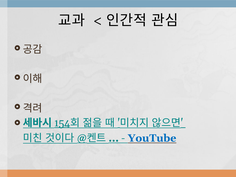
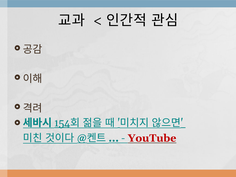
YouTube colour: blue -> red
